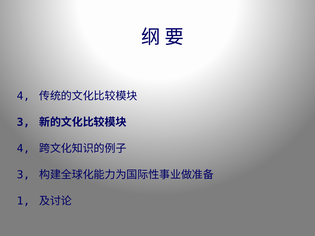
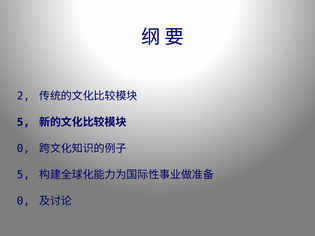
4 at (23, 96): 4 -> 2
3 at (23, 122): 3 -> 5
4 at (23, 149): 4 -> 0
3 at (23, 175): 3 -> 5
1 at (23, 201): 1 -> 0
